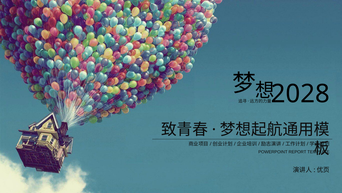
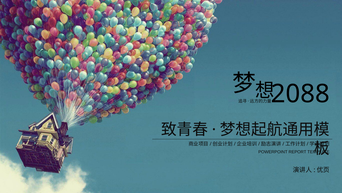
2028: 2028 -> 2088
